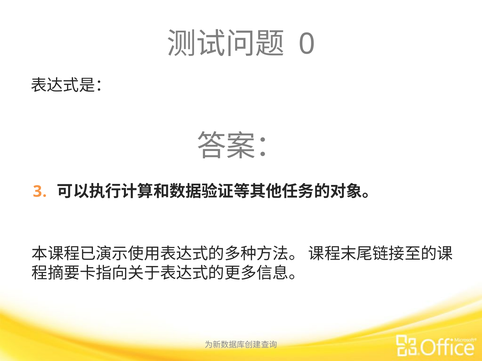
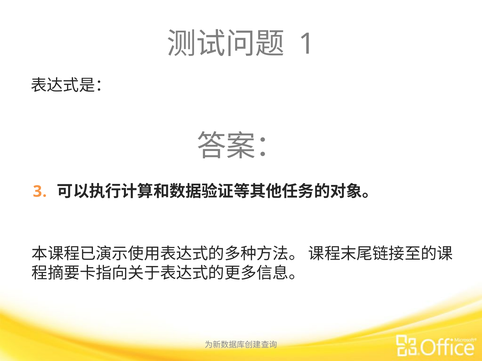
0: 0 -> 1
